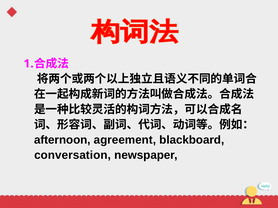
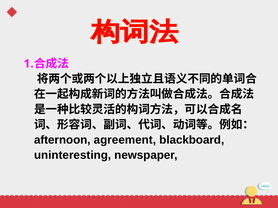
conversation: conversation -> uninteresting
